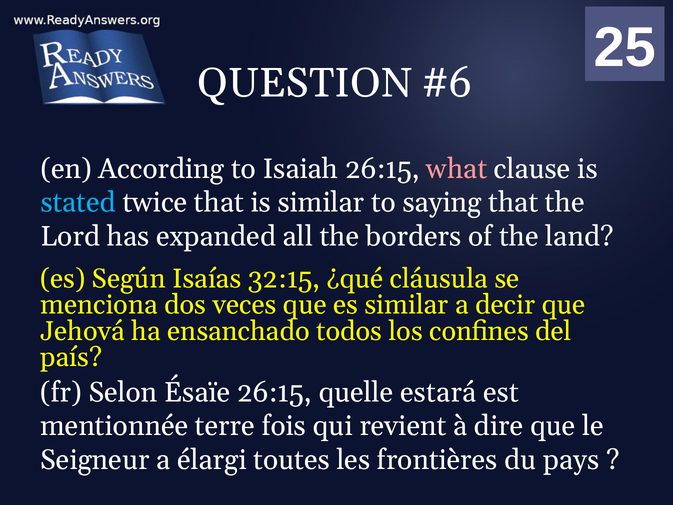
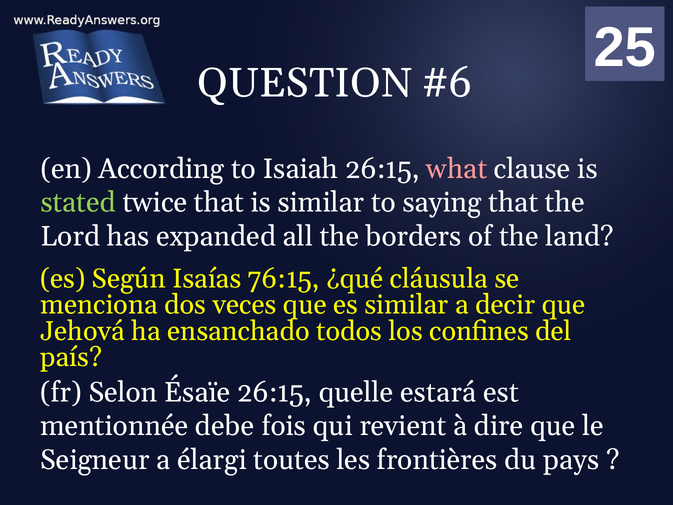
stated colour: light blue -> light green
32:15: 32:15 -> 76:15
terre: terre -> debe
